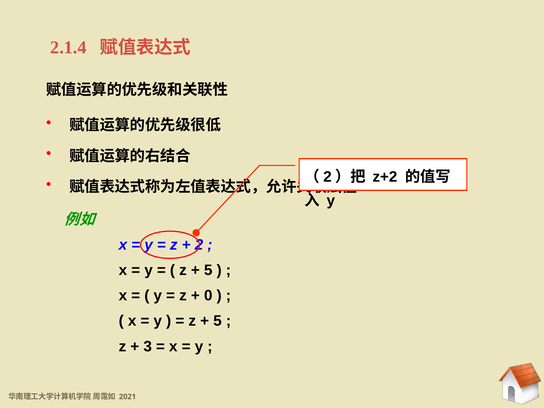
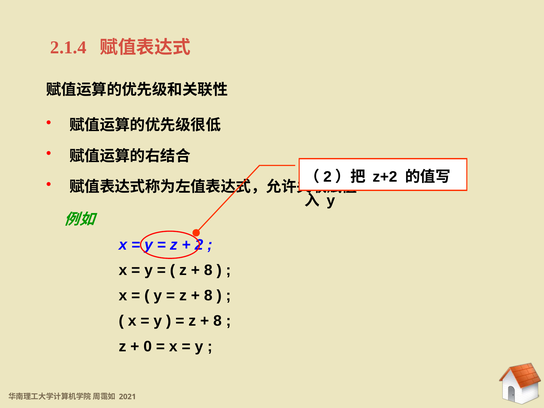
5 at (208, 270): 5 -> 8
0 at (208, 296): 0 -> 8
5 at (217, 321): 5 -> 8
3: 3 -> 0
